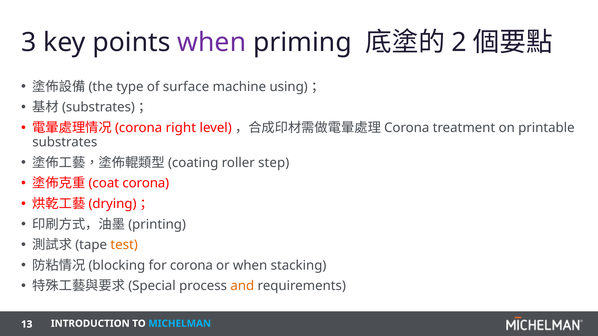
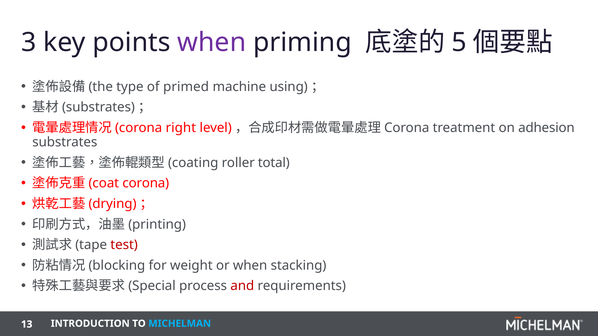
2: 2 -> 5
surface: surface -> primed
printable: printable -> adhesion
step: step -> total
test colour: orange -> red
for corona: corona -> weight
and colour: orange -> red
